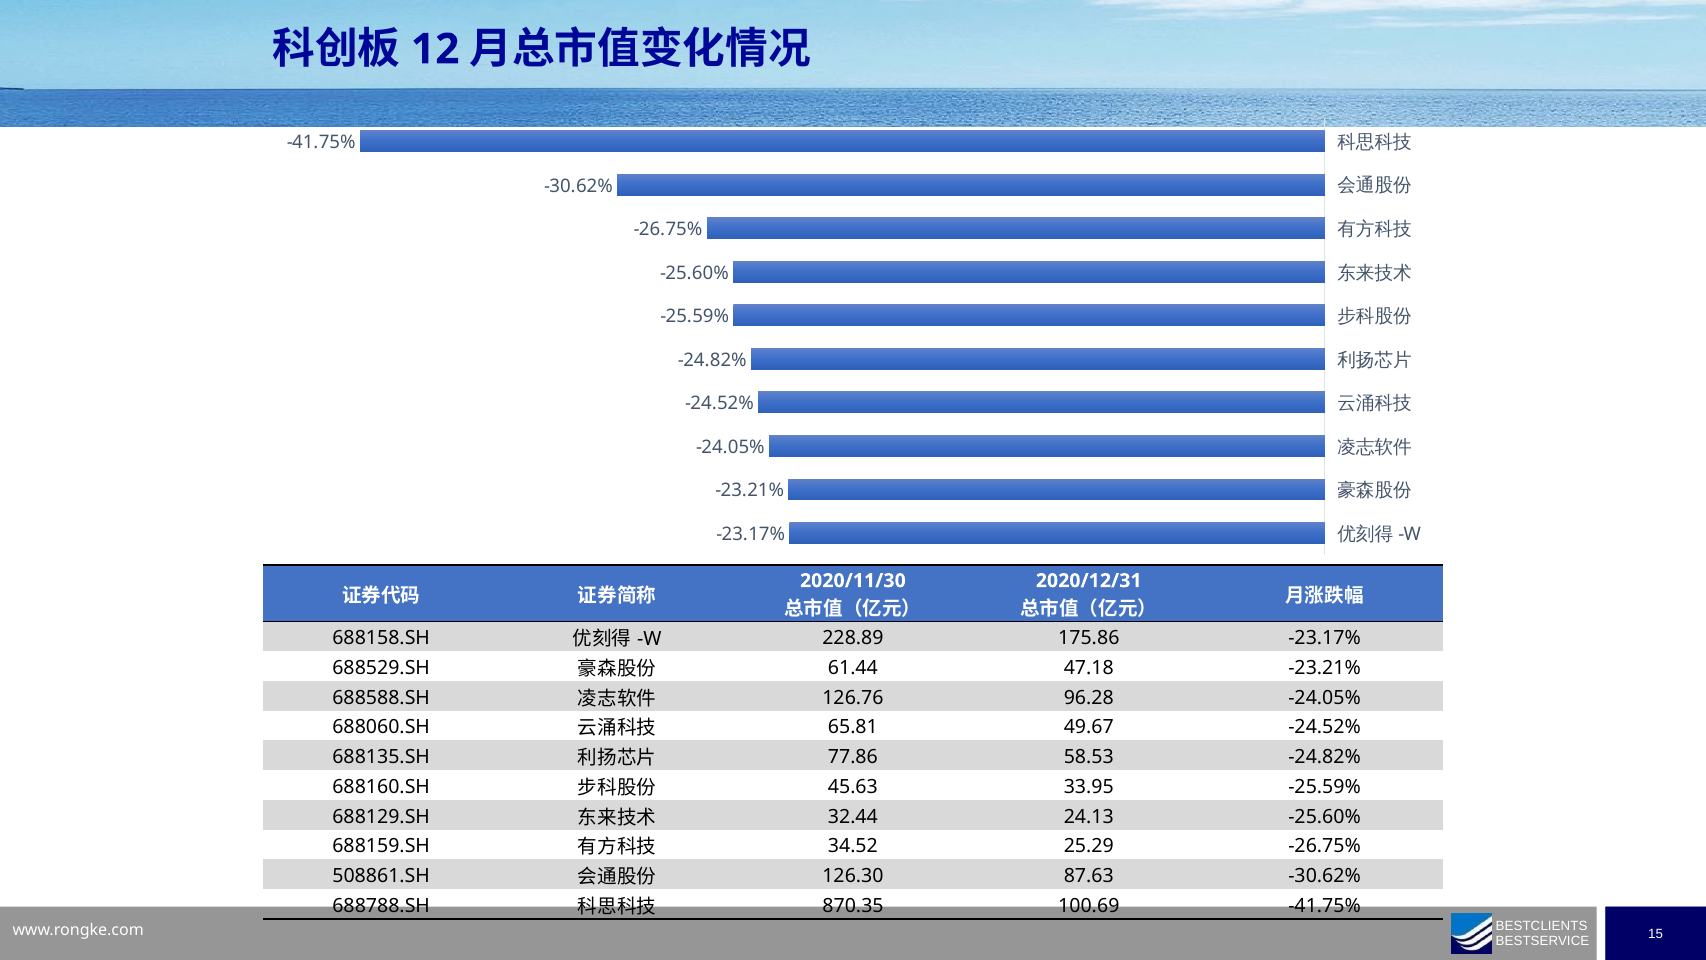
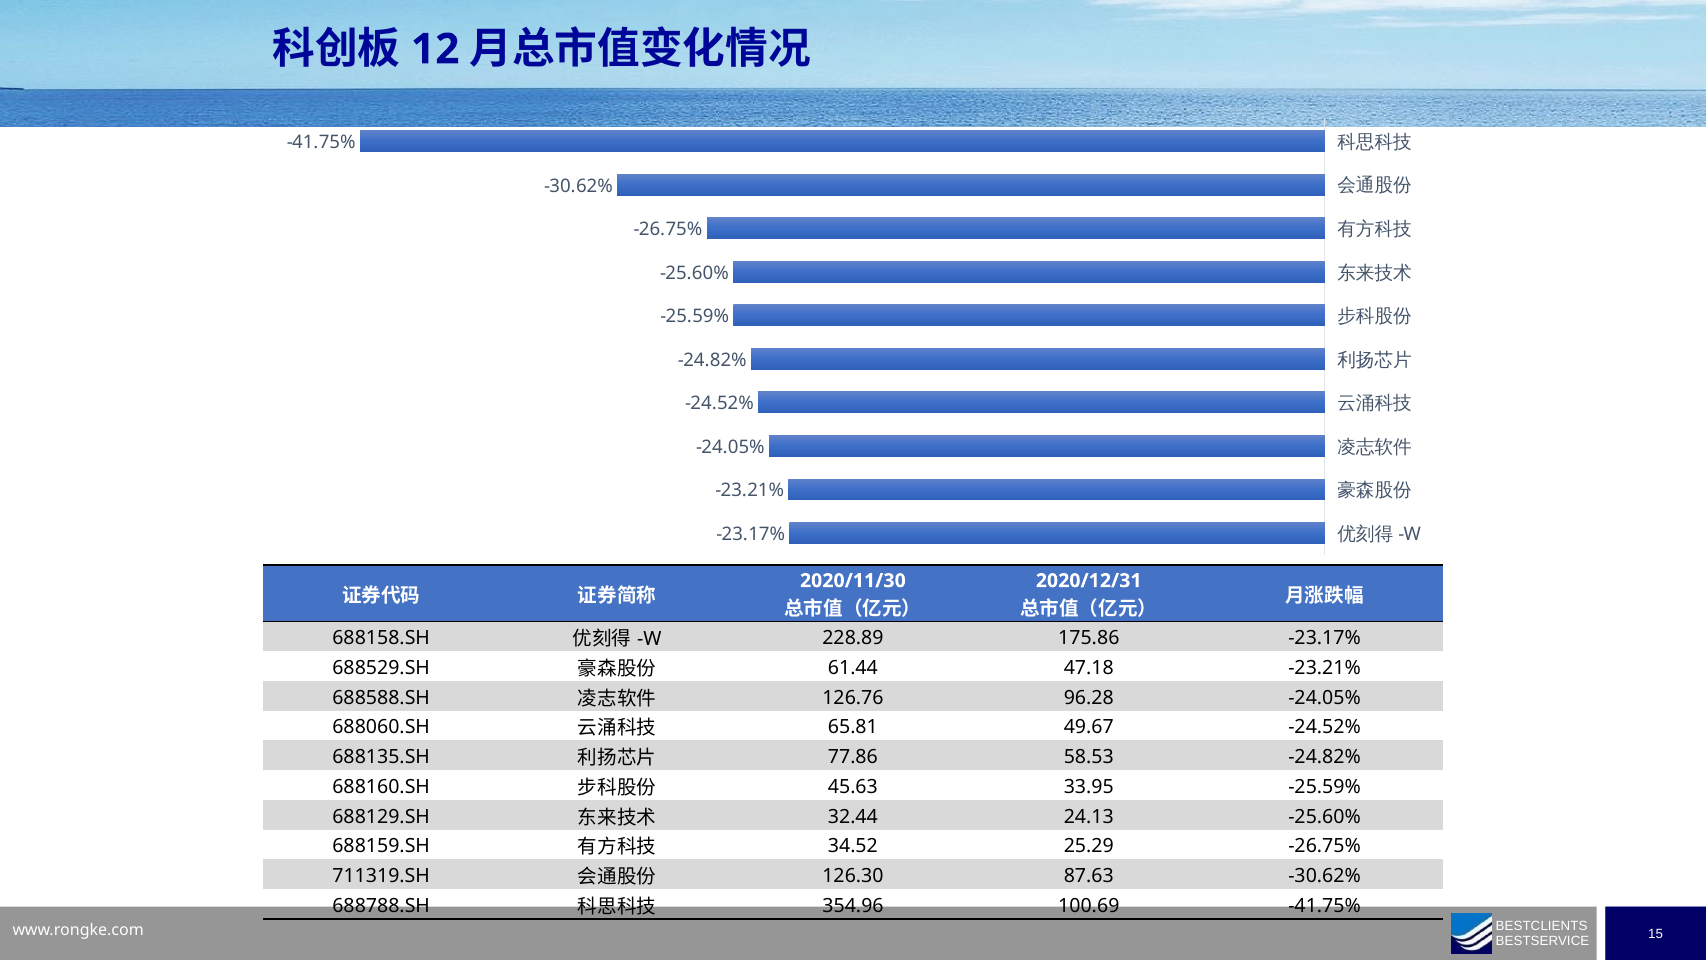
508861.SH: 508861.SH -> 711319.SH
870.35: 870.35 -> 354.96
